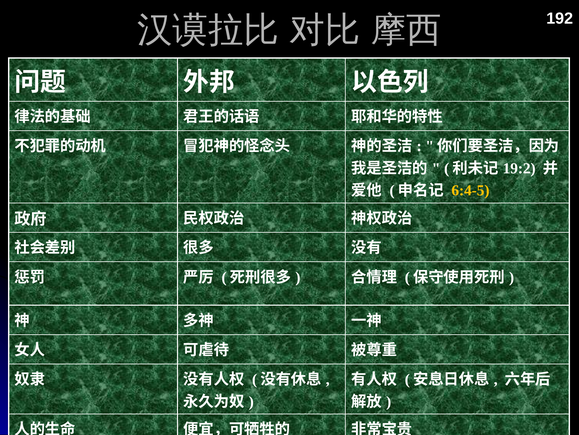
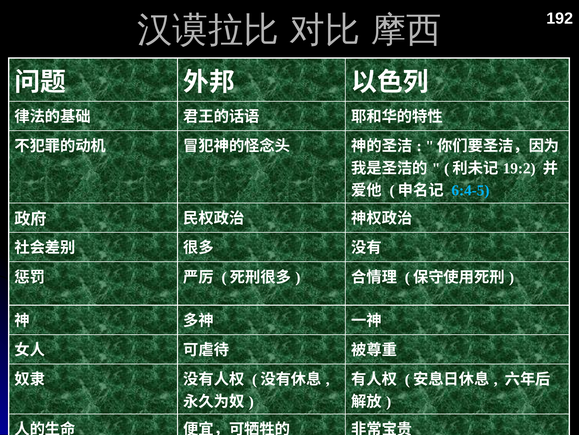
6:4-5 colour: yellow -> light blue
